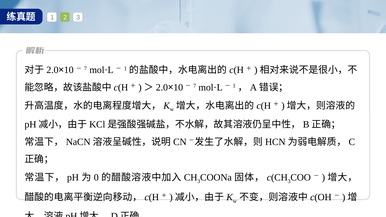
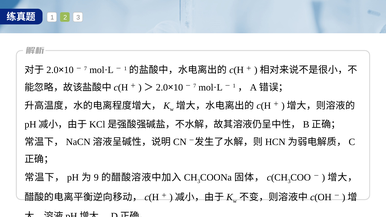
0: 0 -> 9
